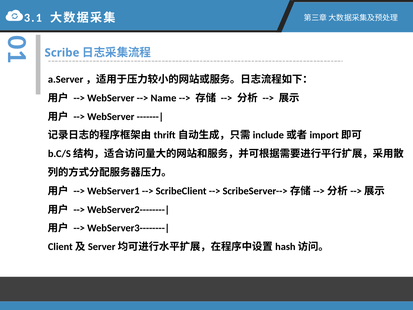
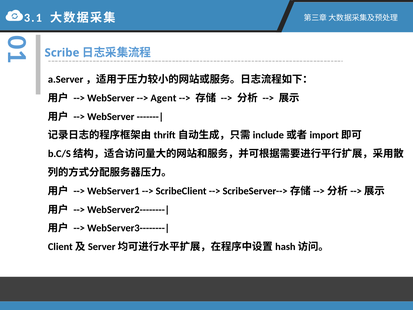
Name: Name -> Agent
